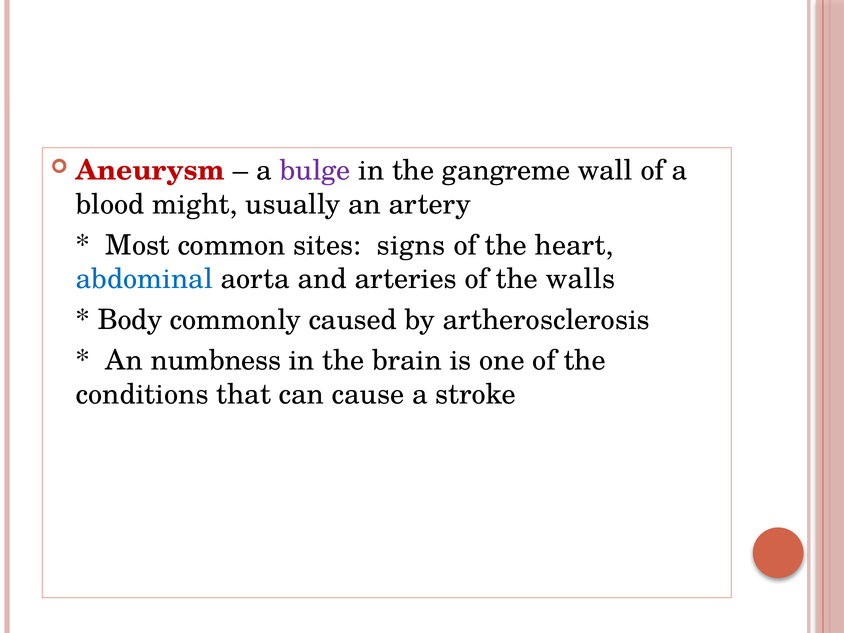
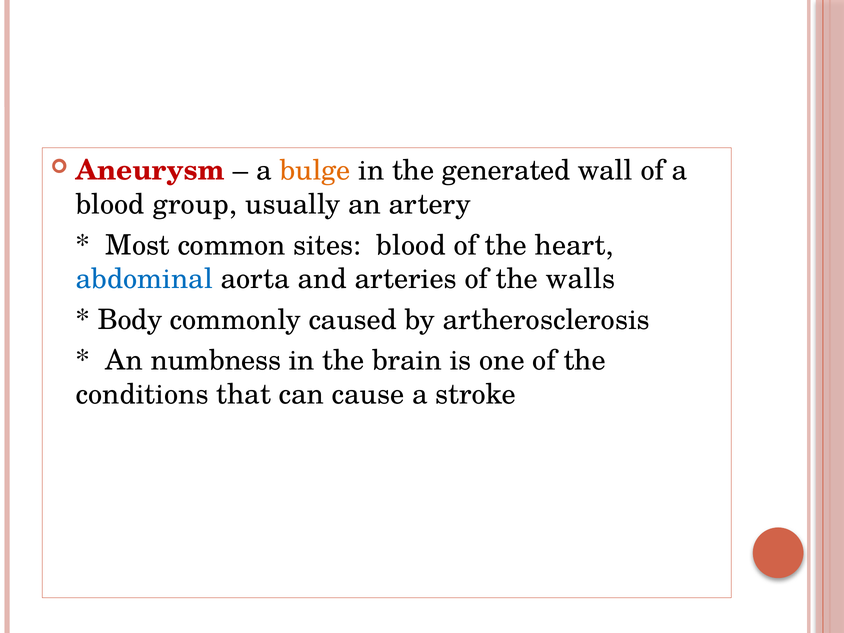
bulge colour: purple -> orange
gangreme: gangreme -> generated
might: might -> group
sites signs: signs -> blood
